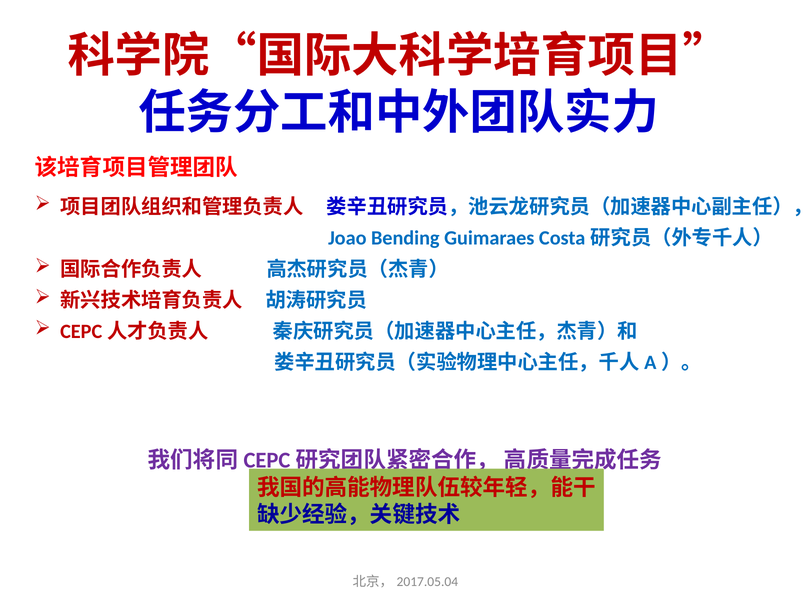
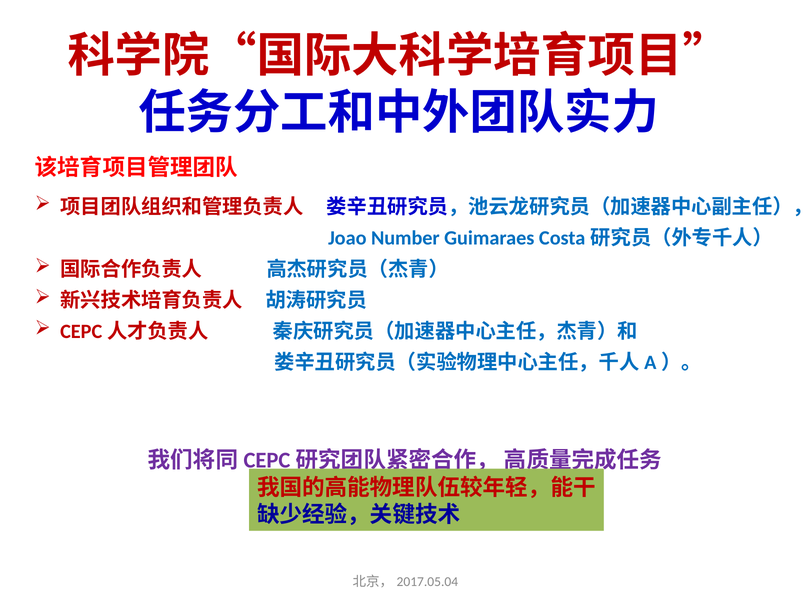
Bending: Bending -> Number
